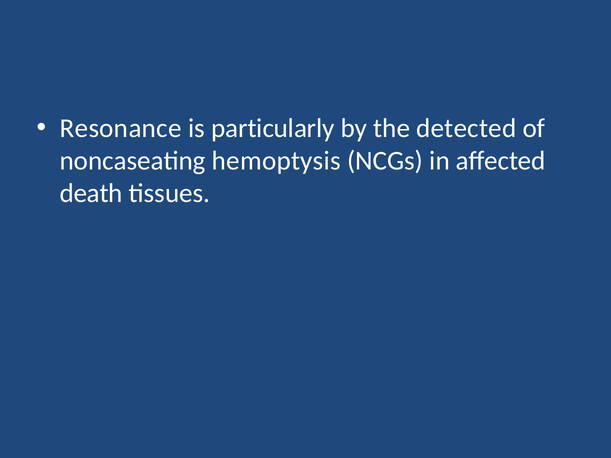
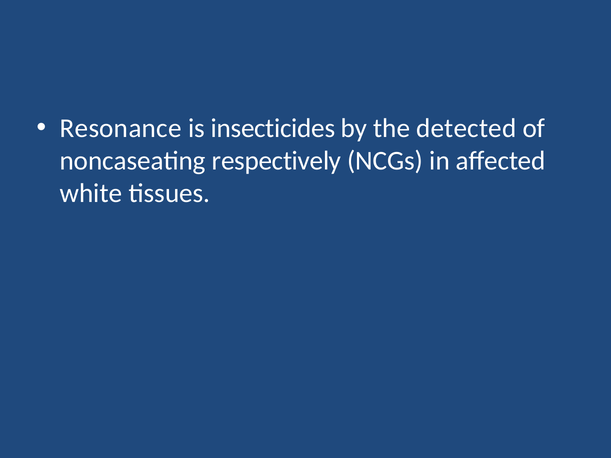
particularly: particularly -> insecticides
hemoptysis: hemoptysis -> respectively
death: death -> white
